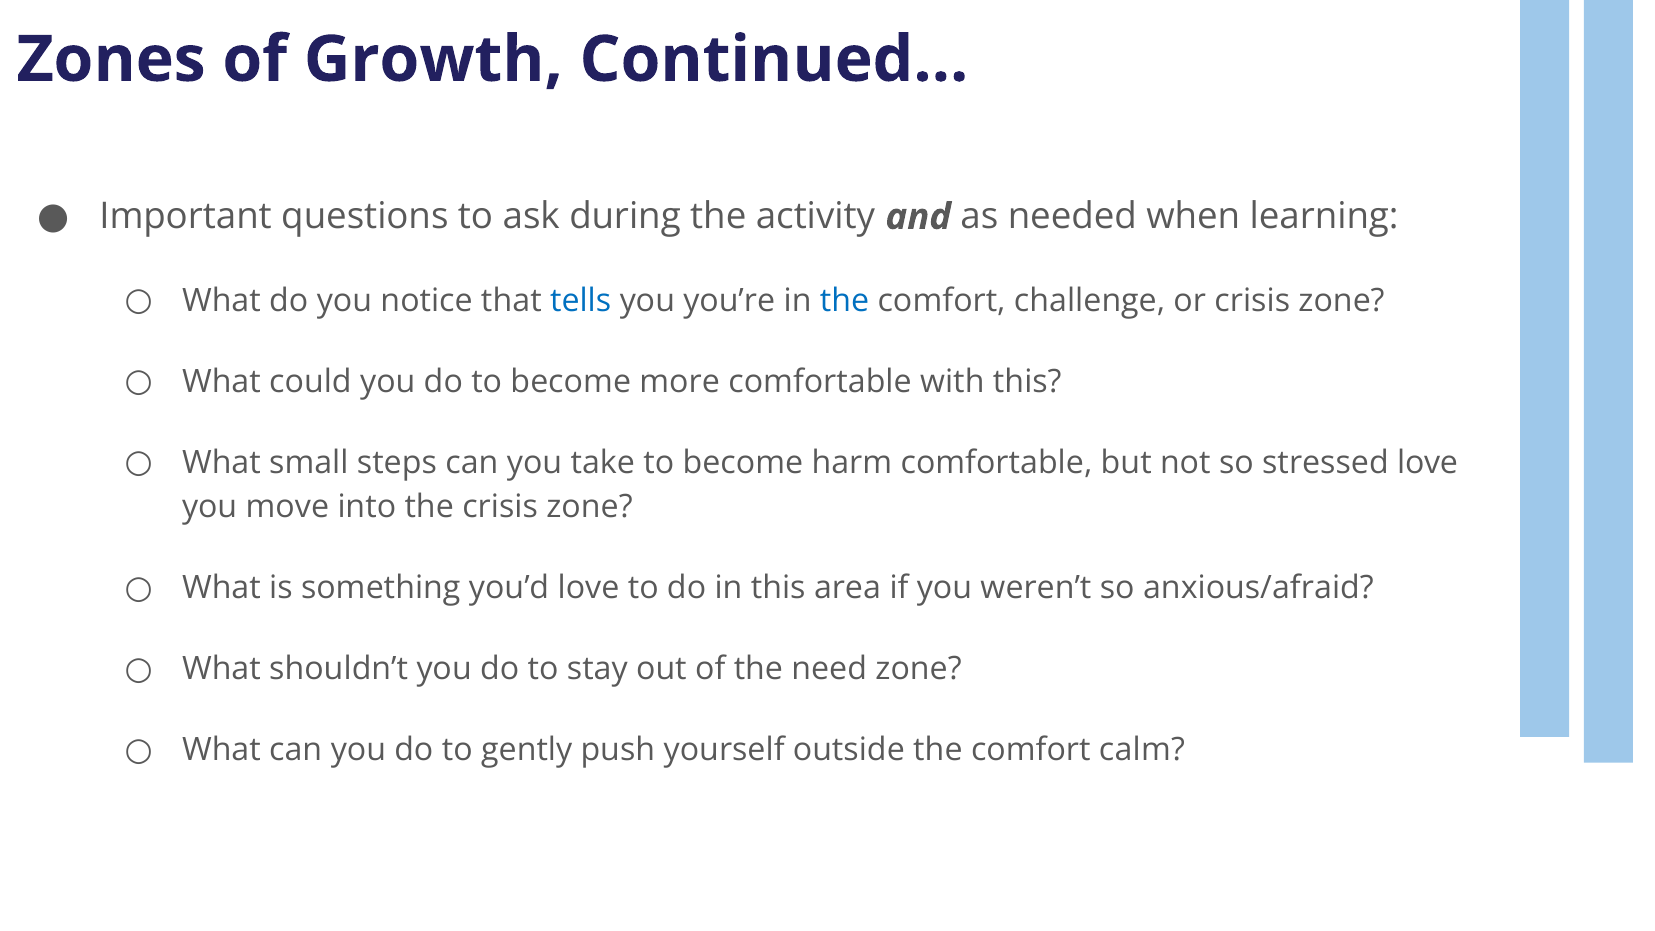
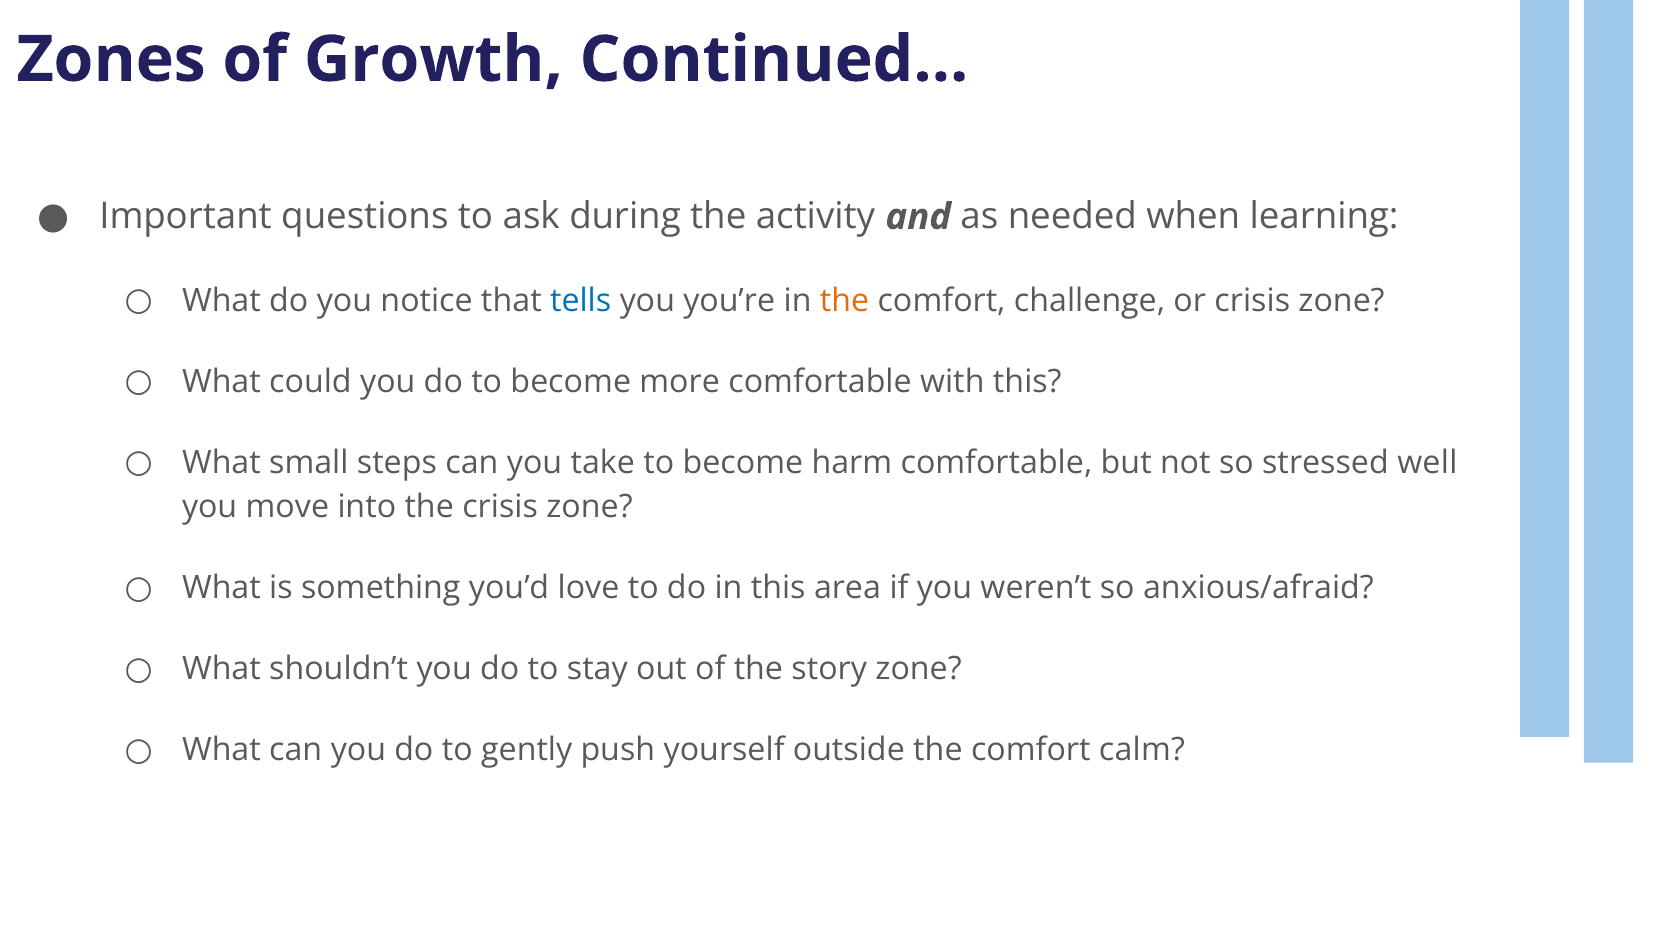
the at (845, 300) colour: blue -> orange
stressed love: love -> well
need: need -> story
